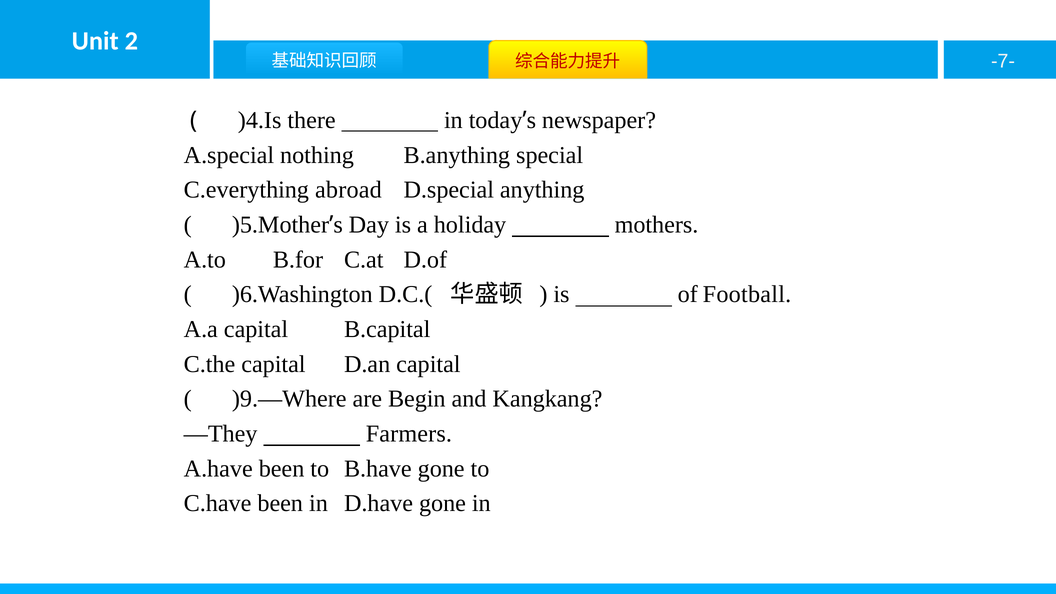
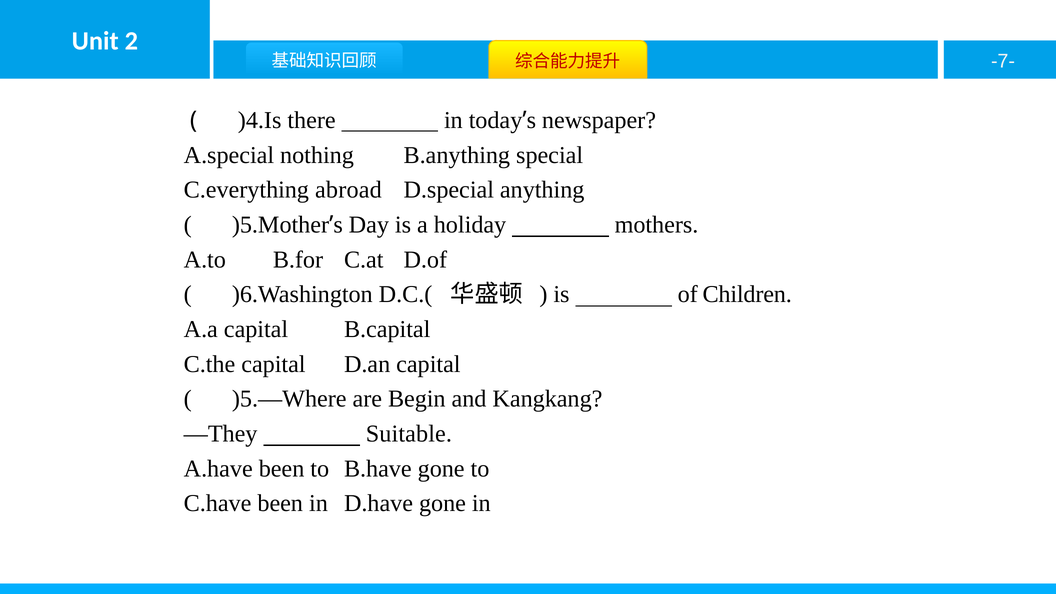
Football: Football -> Children
)9.—Where: )9.—Where -> )5.—Where
Farmers: Farmers -> Suitable
